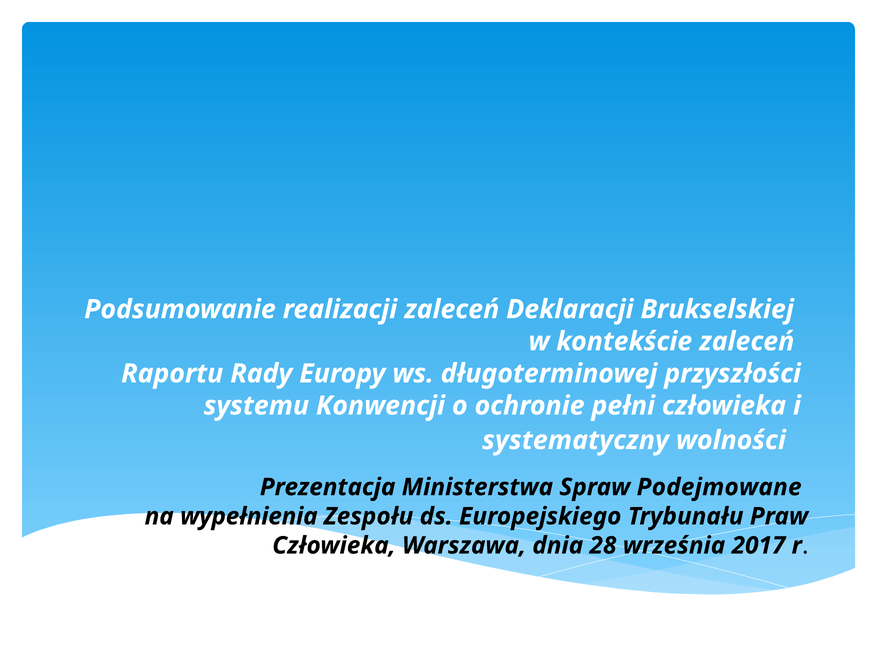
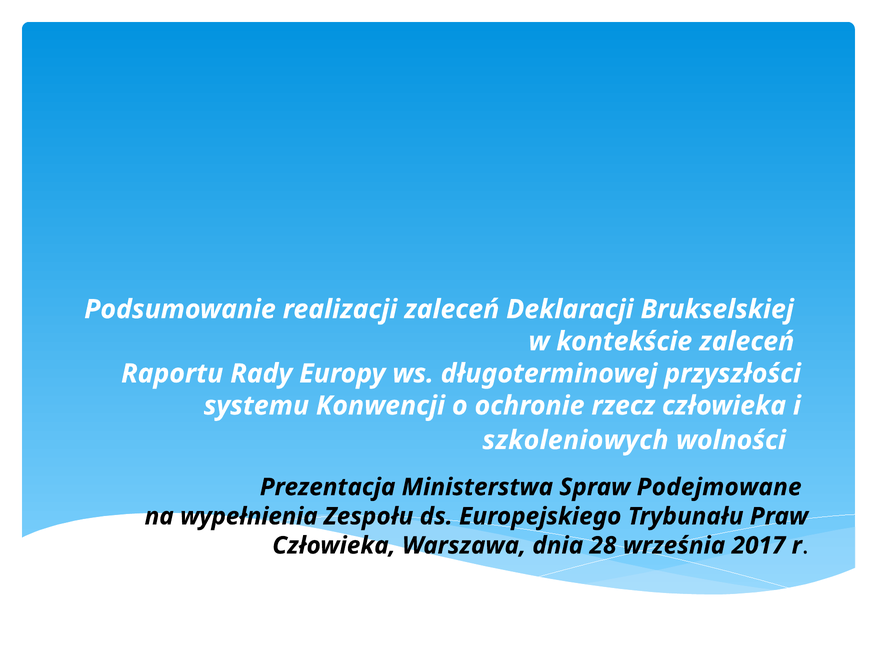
pełni: pełni -> rzecz
systematyczny: systematyczny -> szkoleniowych
